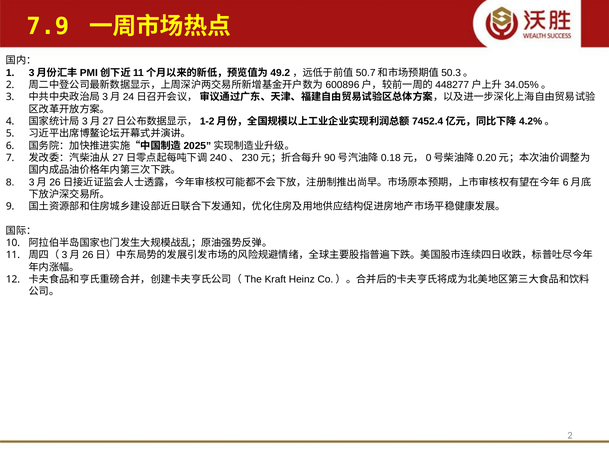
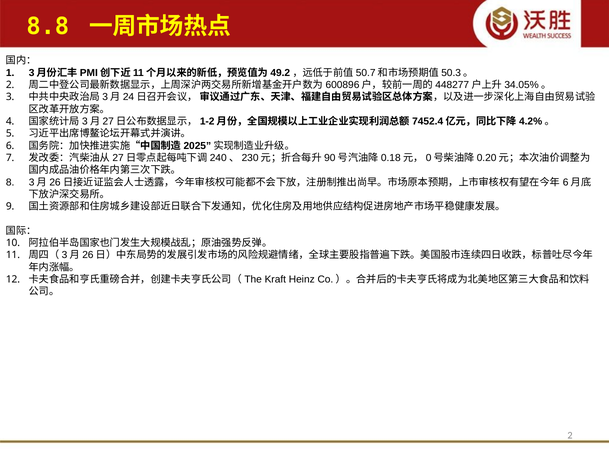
7.9: 7.9 -> 8.8
